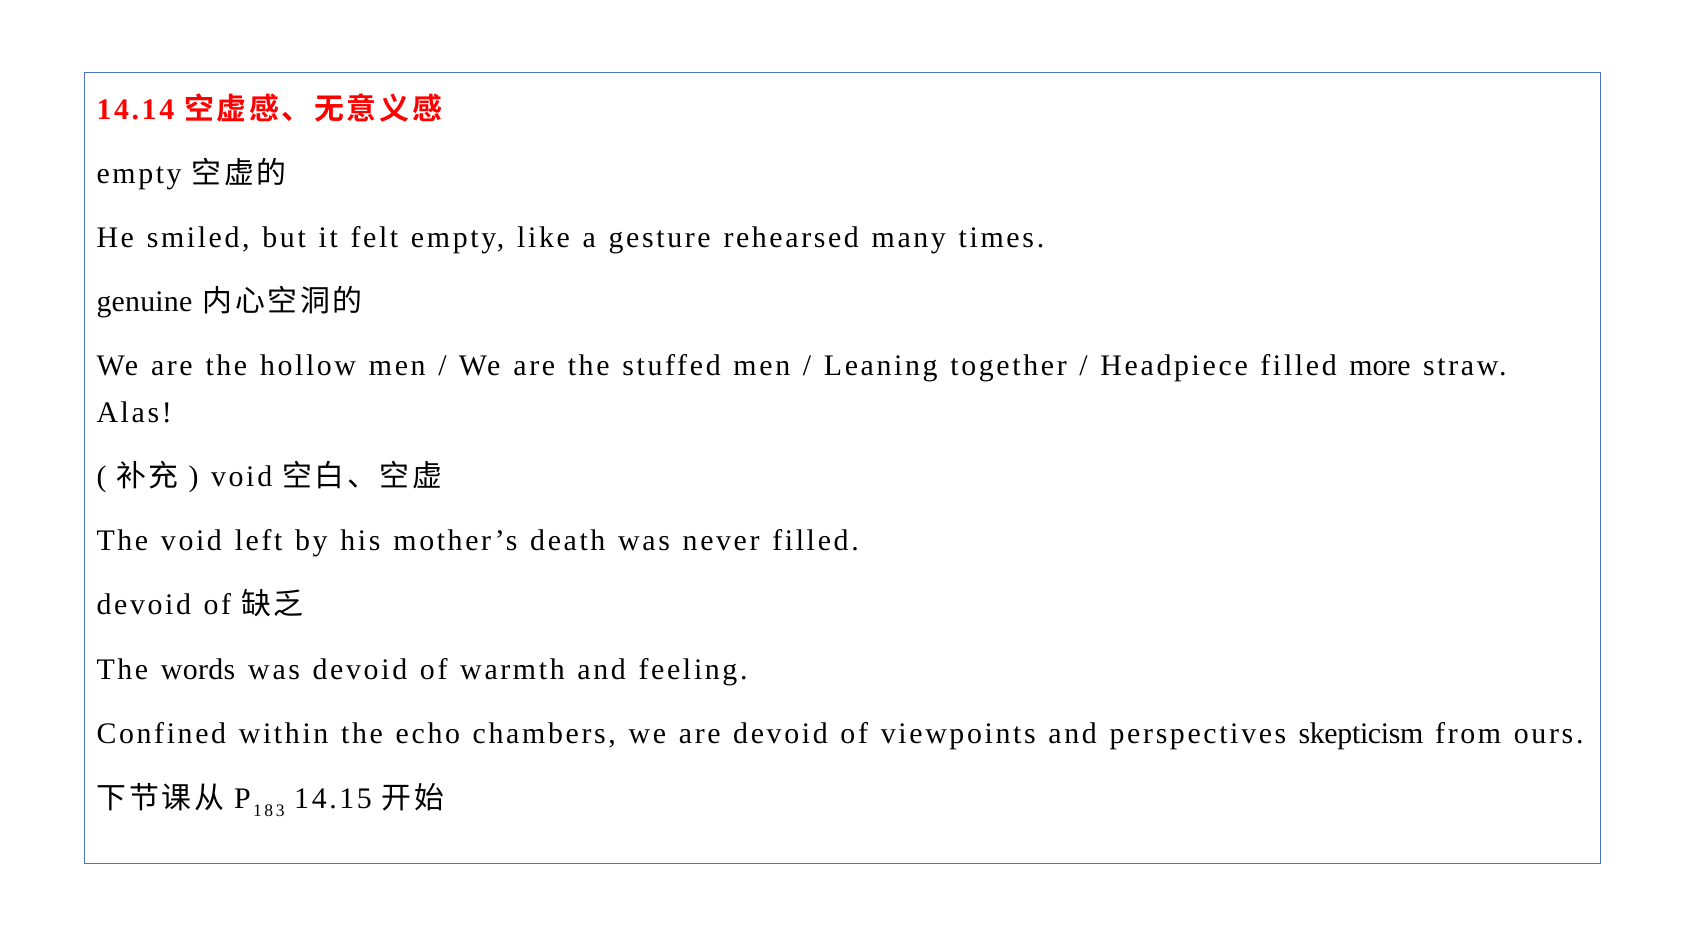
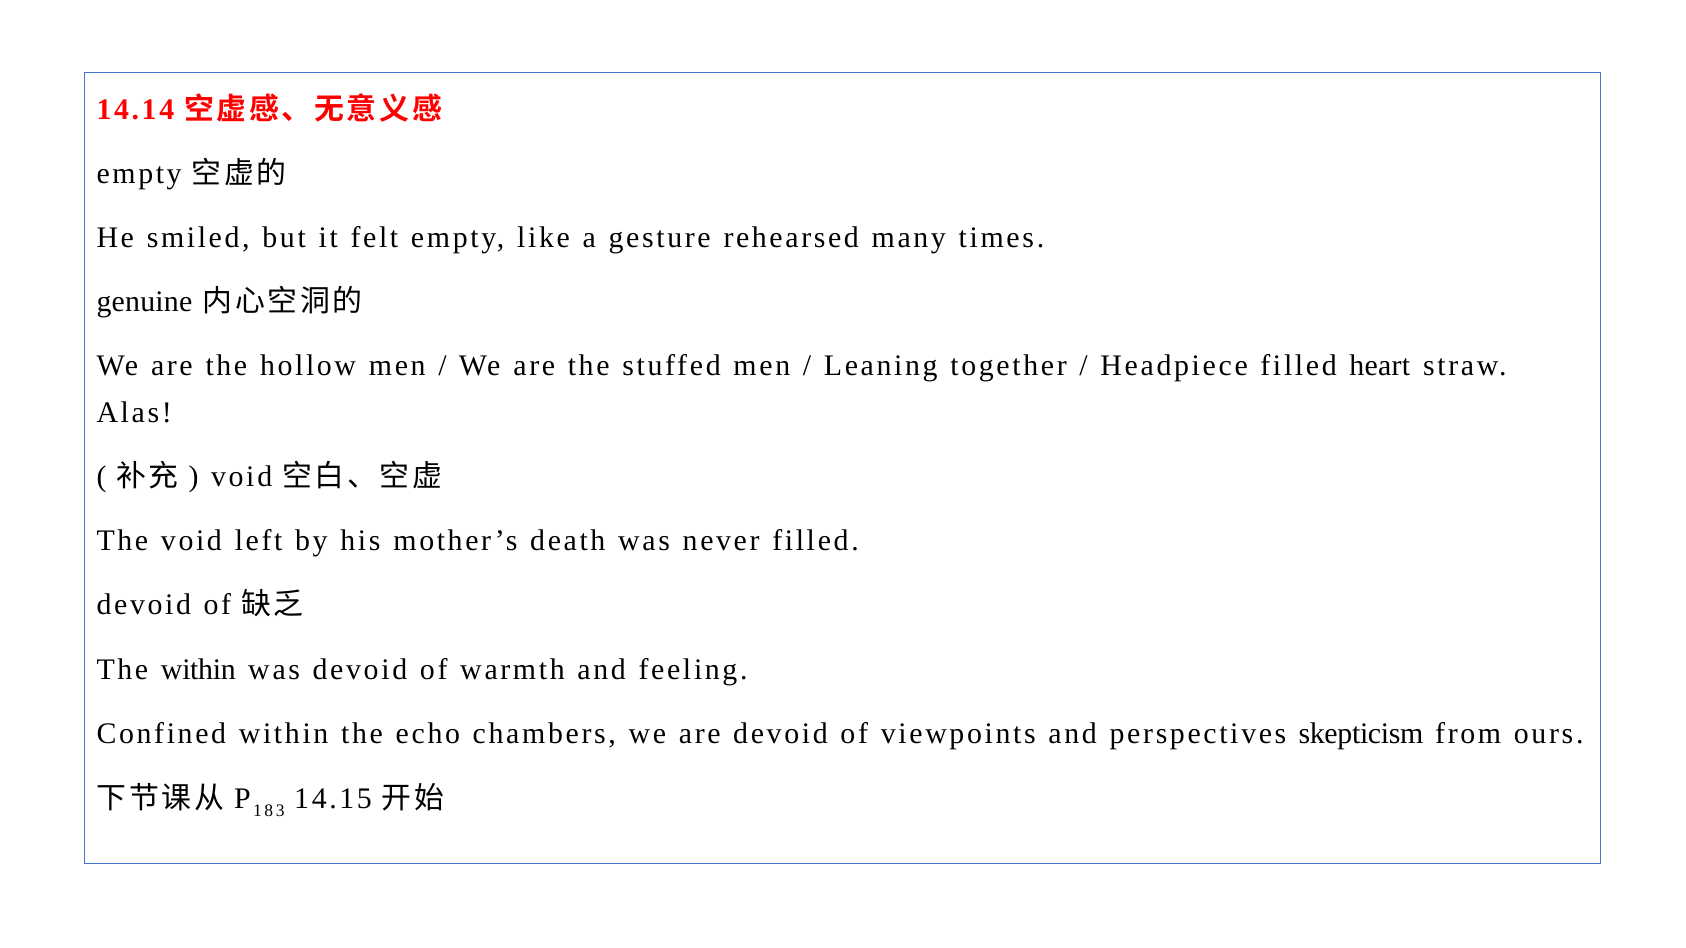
more: more -> heart
The words: words -> within
